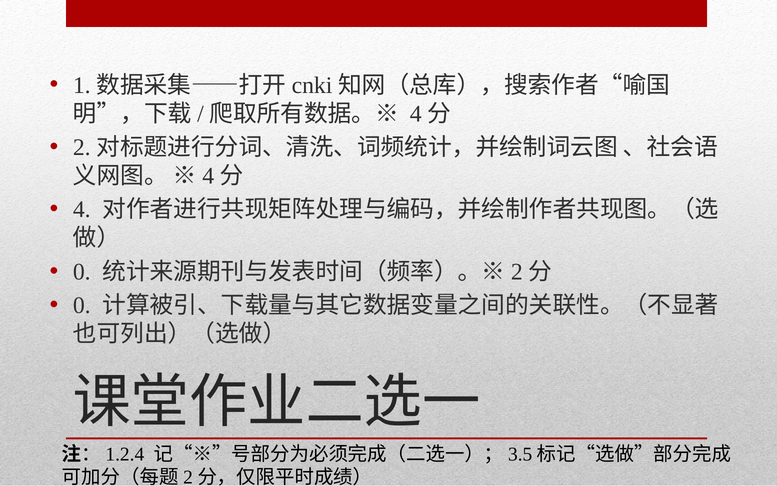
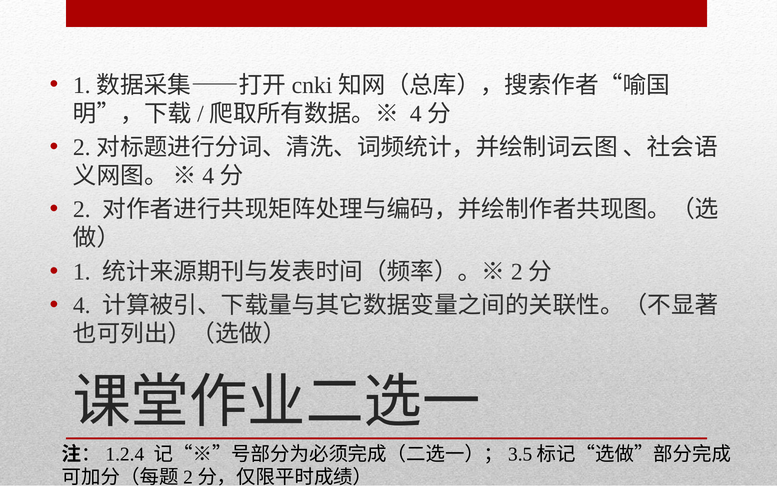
4: 4 -> 2
0 at (82, 272): 0 -> 1
0 at (82, 305): 0 -> 4
